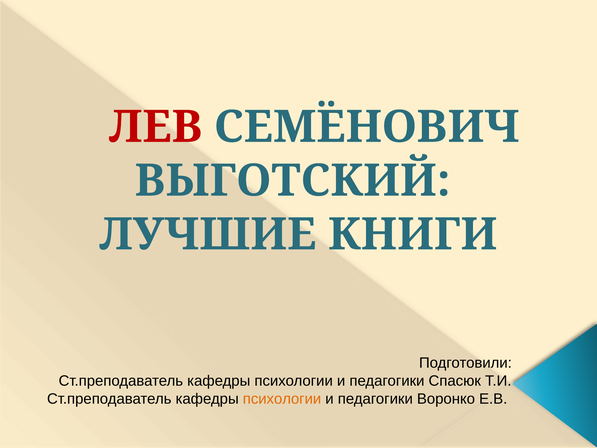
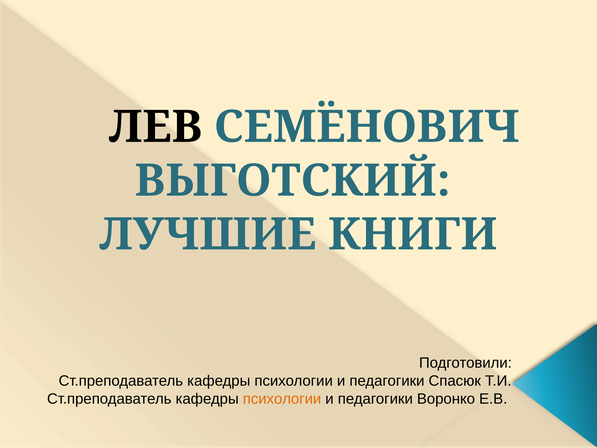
ЛЕВ colour: red -> black
